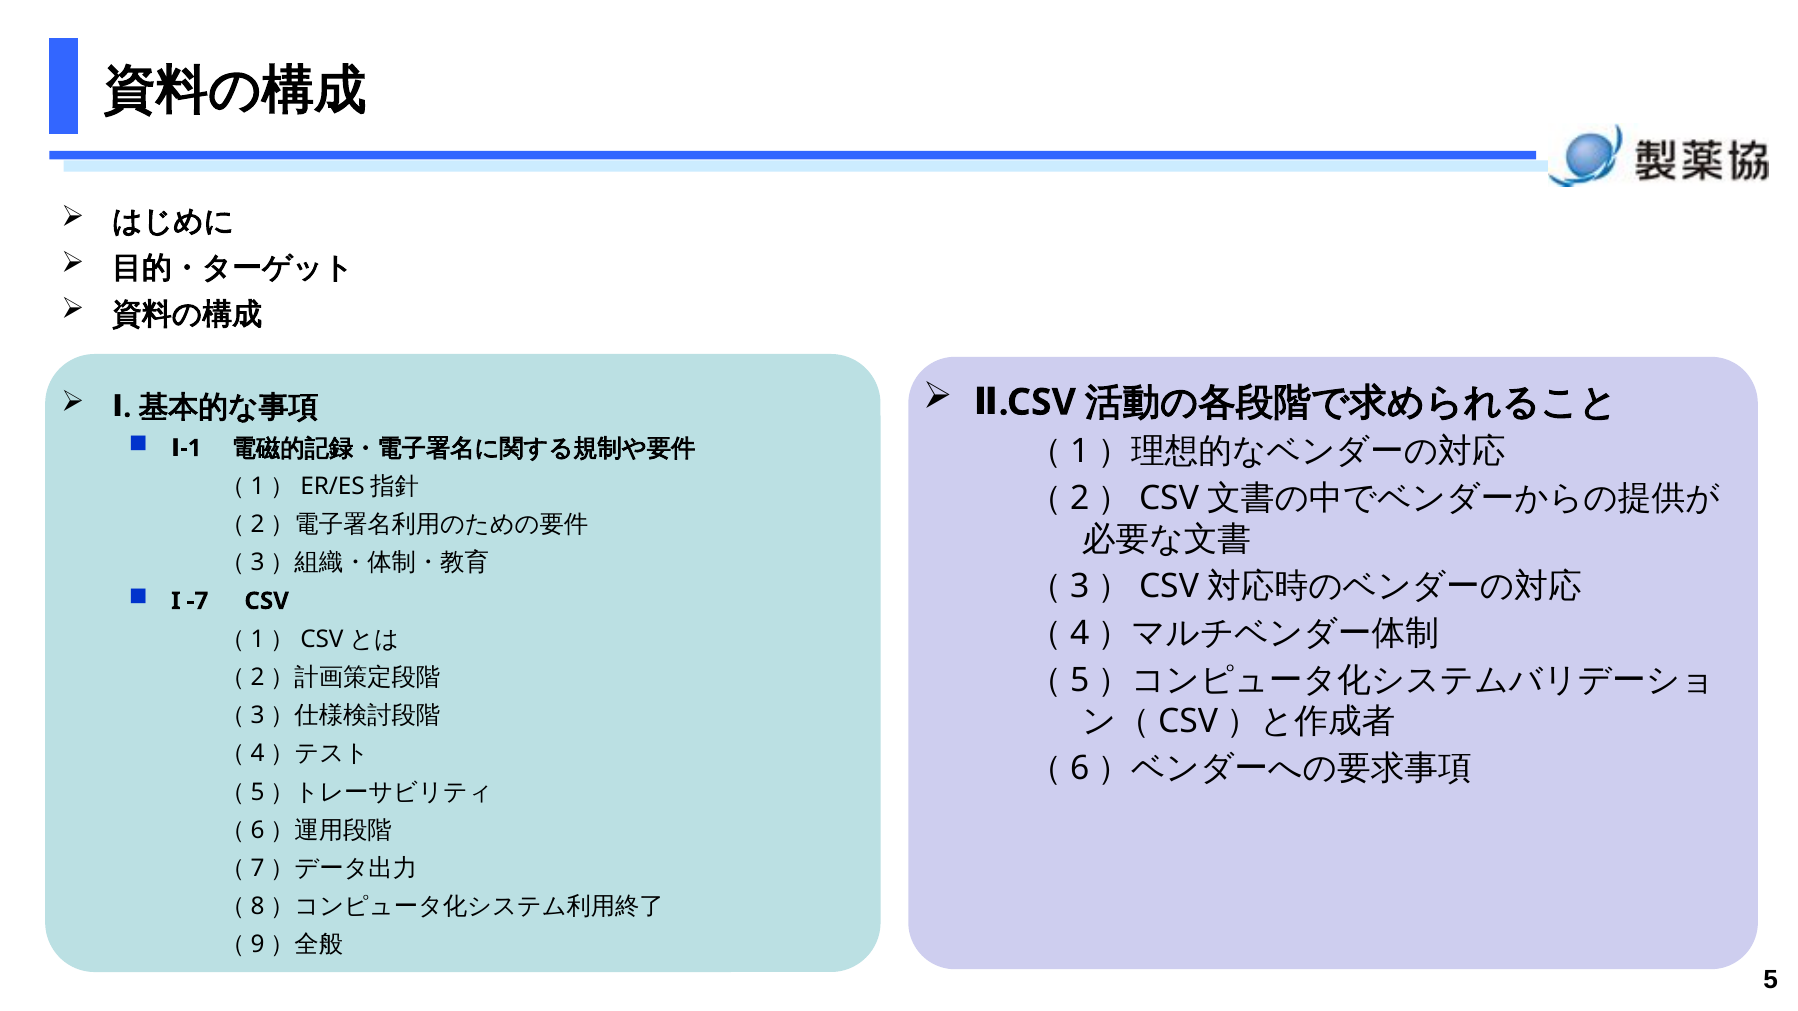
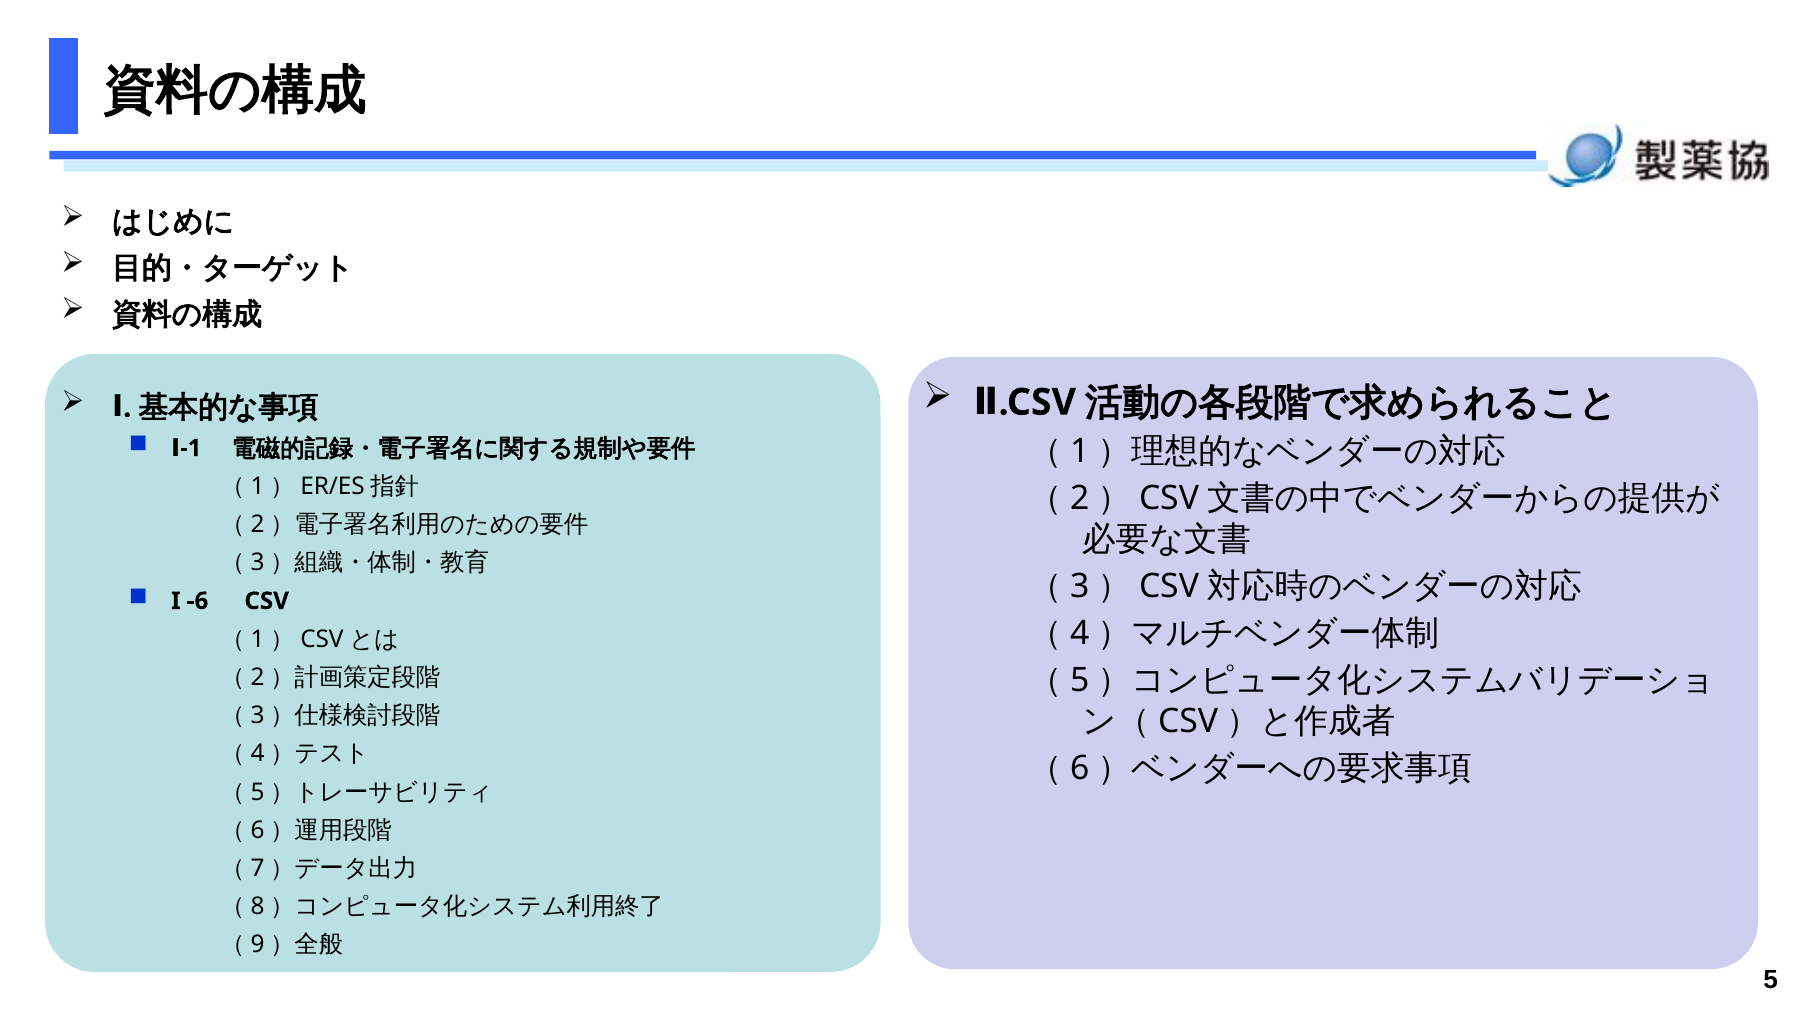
-7: -7 -> -6
